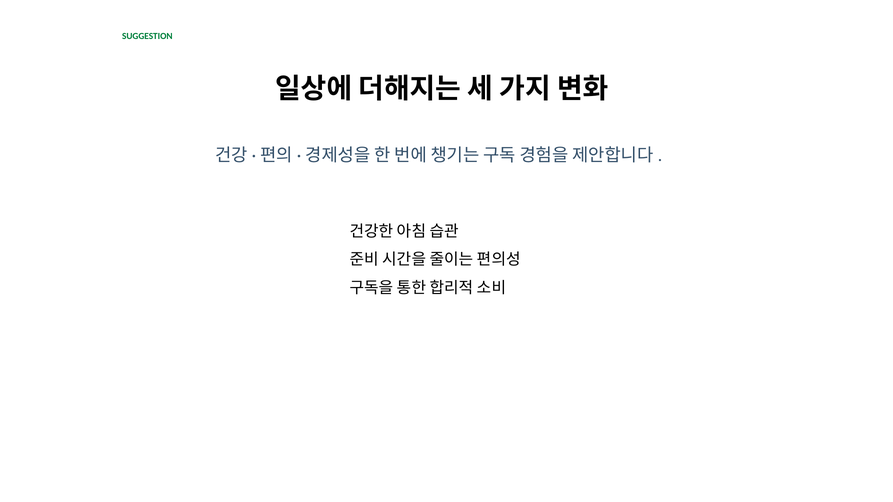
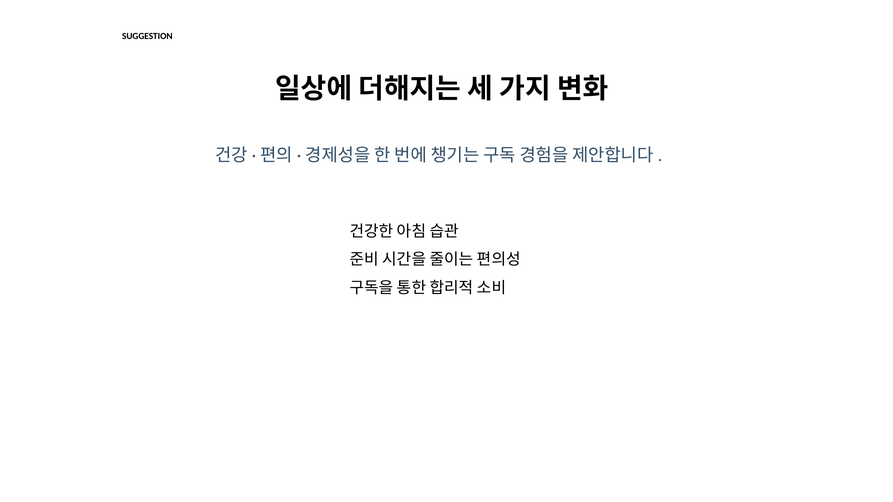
SUGGESTION colour: green -> black
